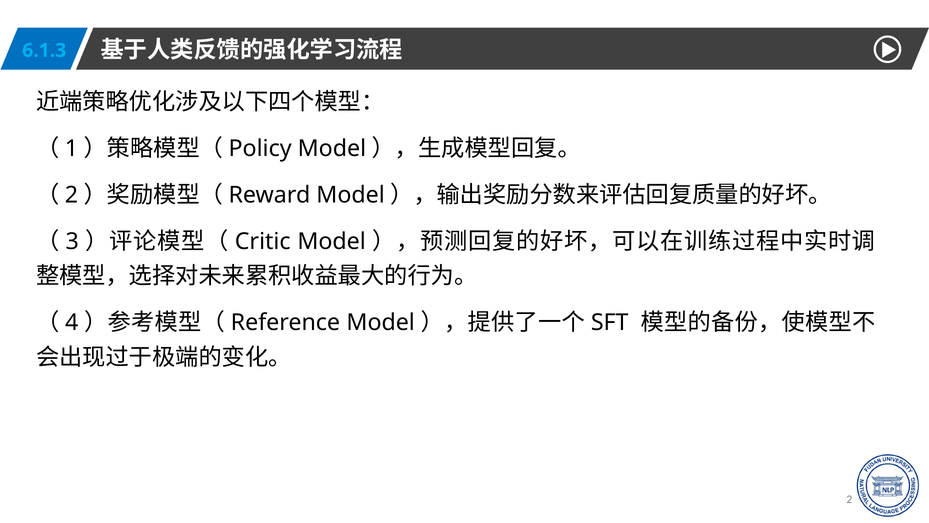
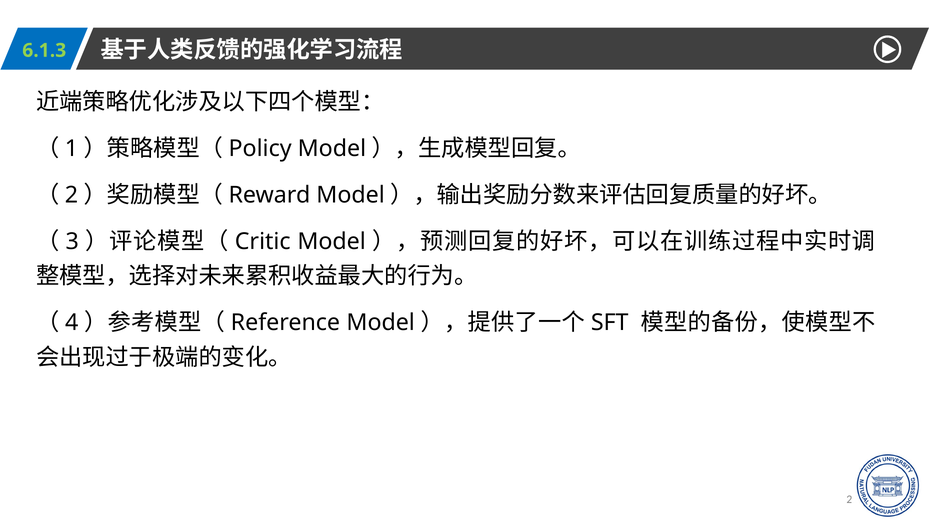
6.1.3 colour: light blue -> light green
